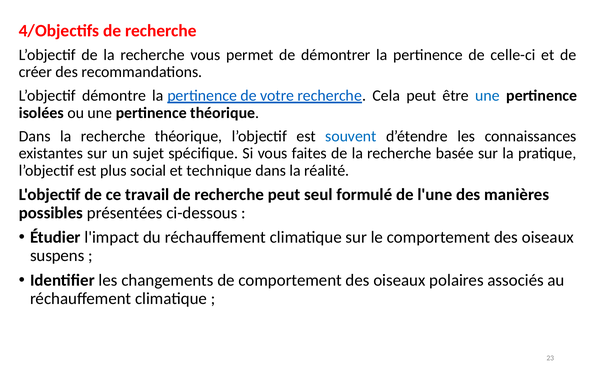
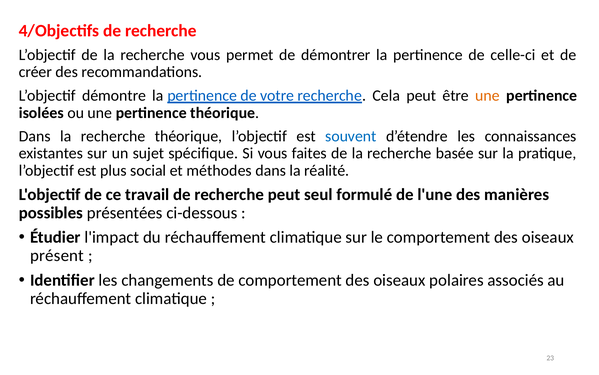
une at (487, 96) colour: blue -> orange
technique: technique -> méthodes
suspens: suspens -> présent
